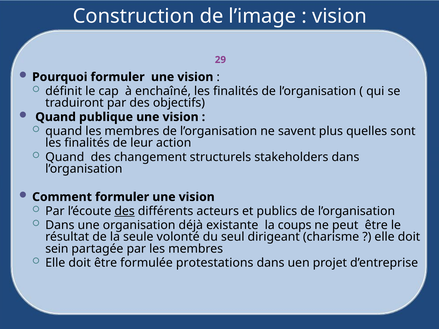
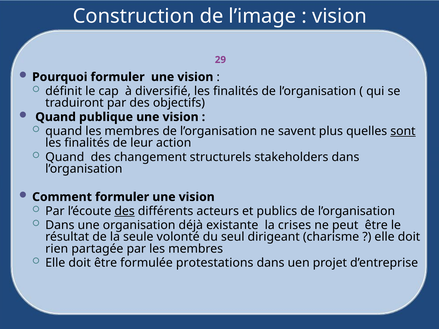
enchaîné: enchaîné -> diversifié
sont underline: none -> present
coups: coups -> crises
sein: sein -> rien
